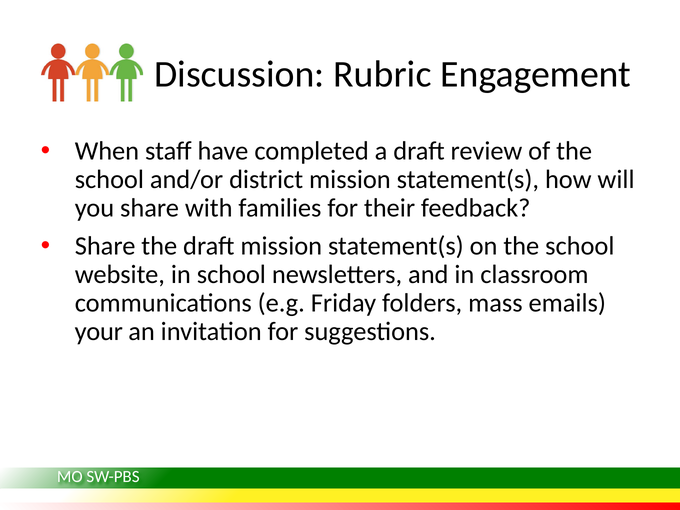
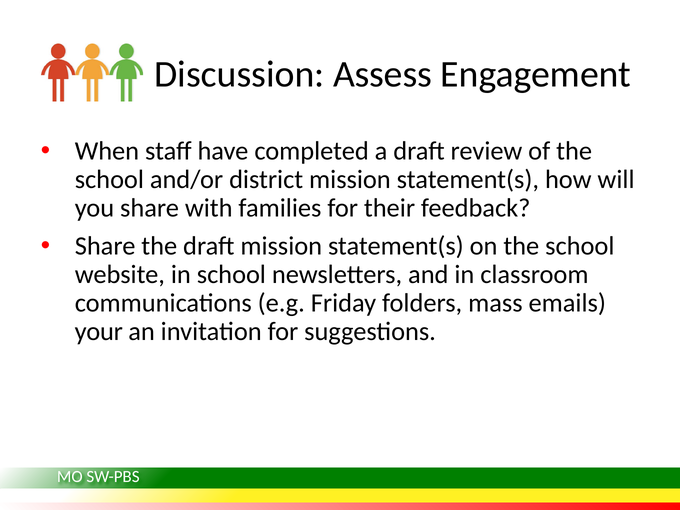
Rubric: Rubric -> Assess
